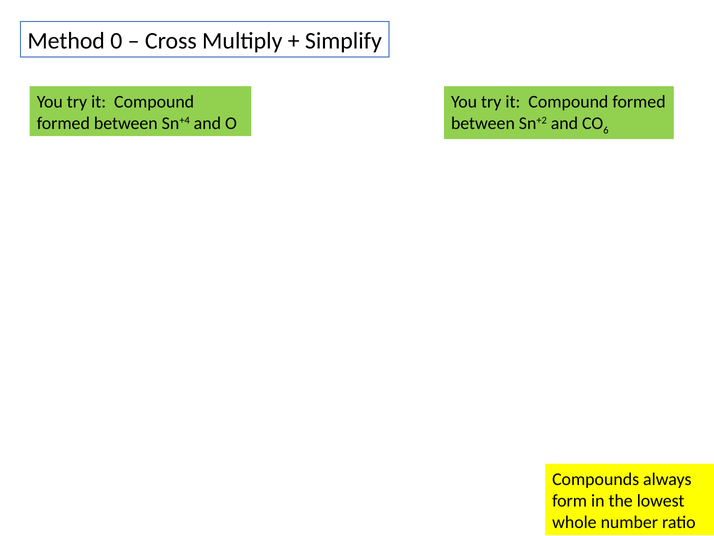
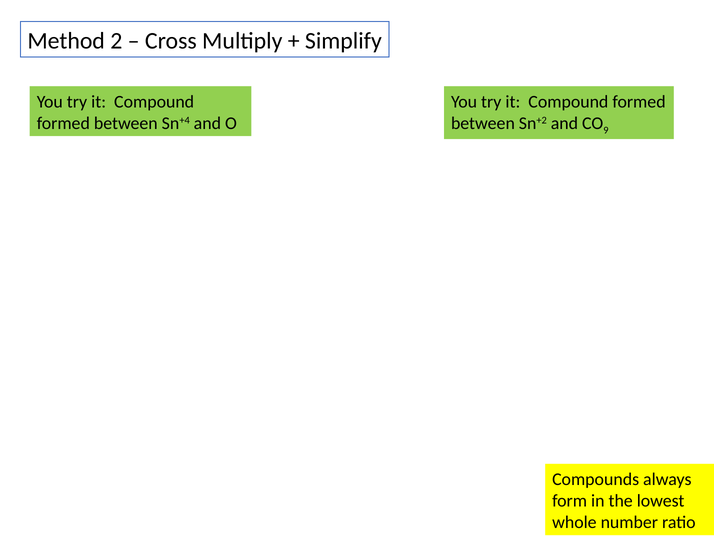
0: 0 -> 2
6: 6 -> 9
